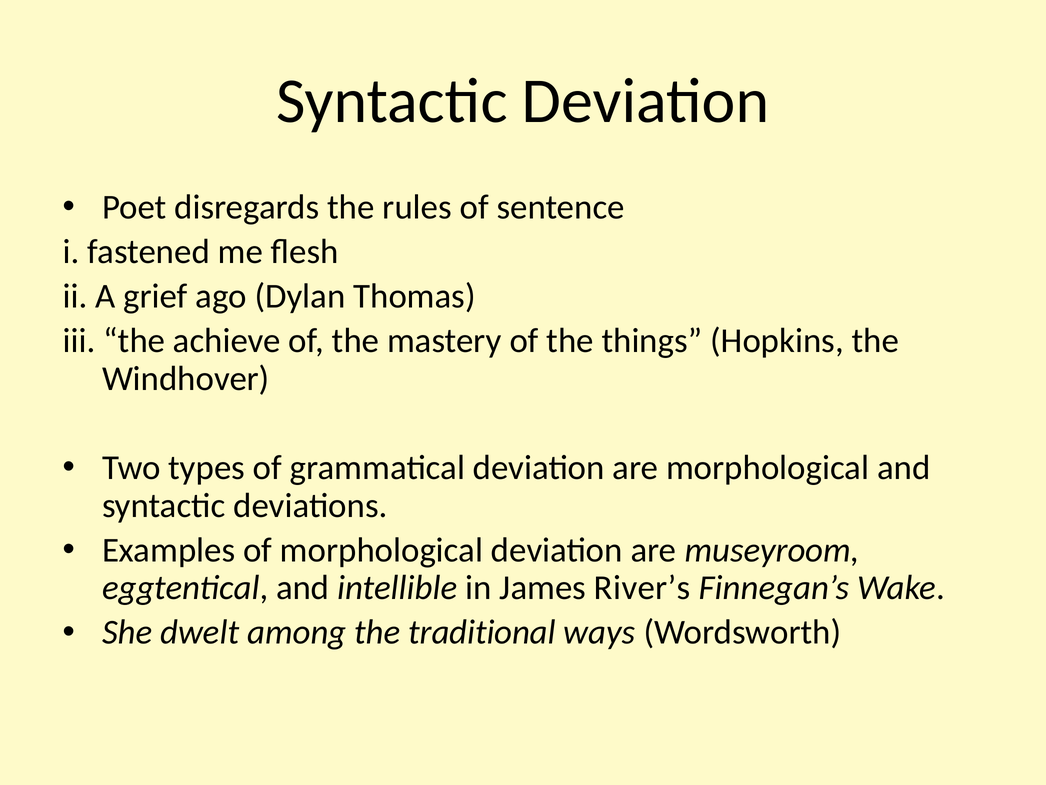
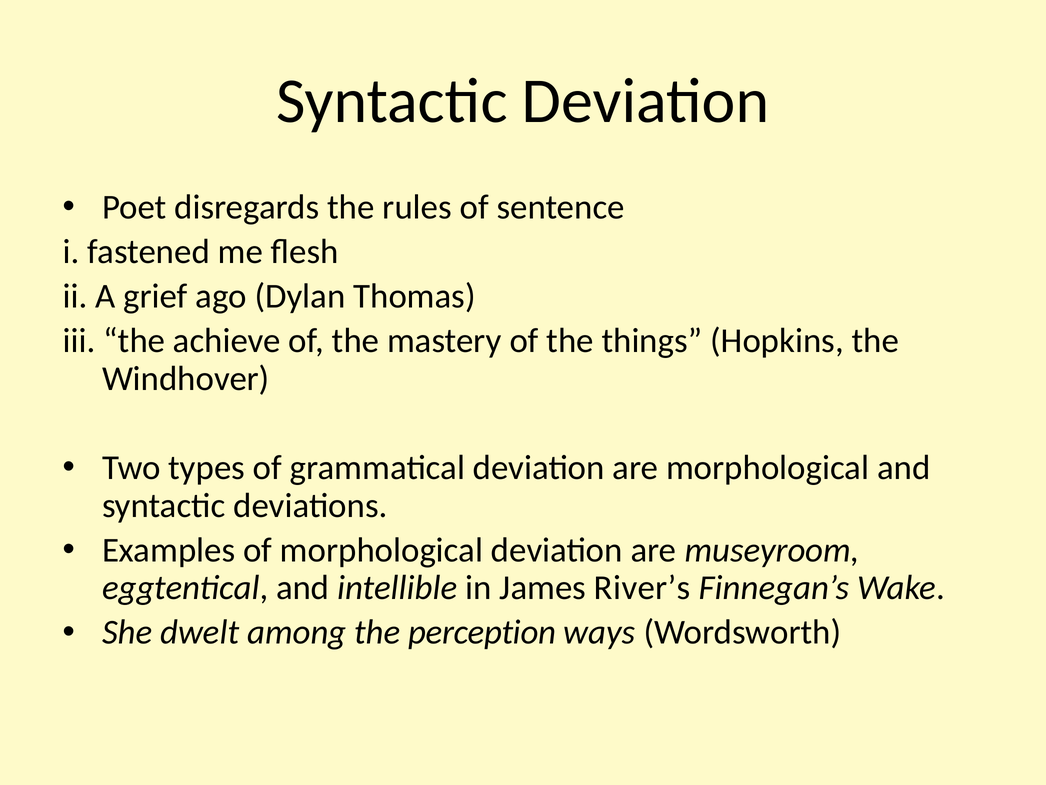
traditional: traditional -> perception
